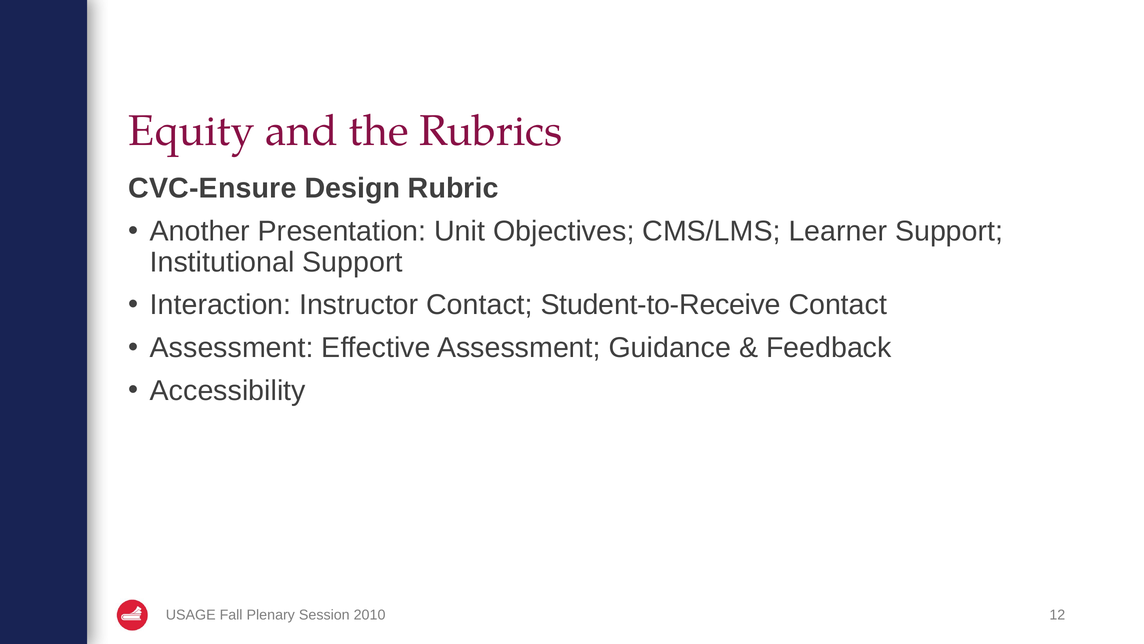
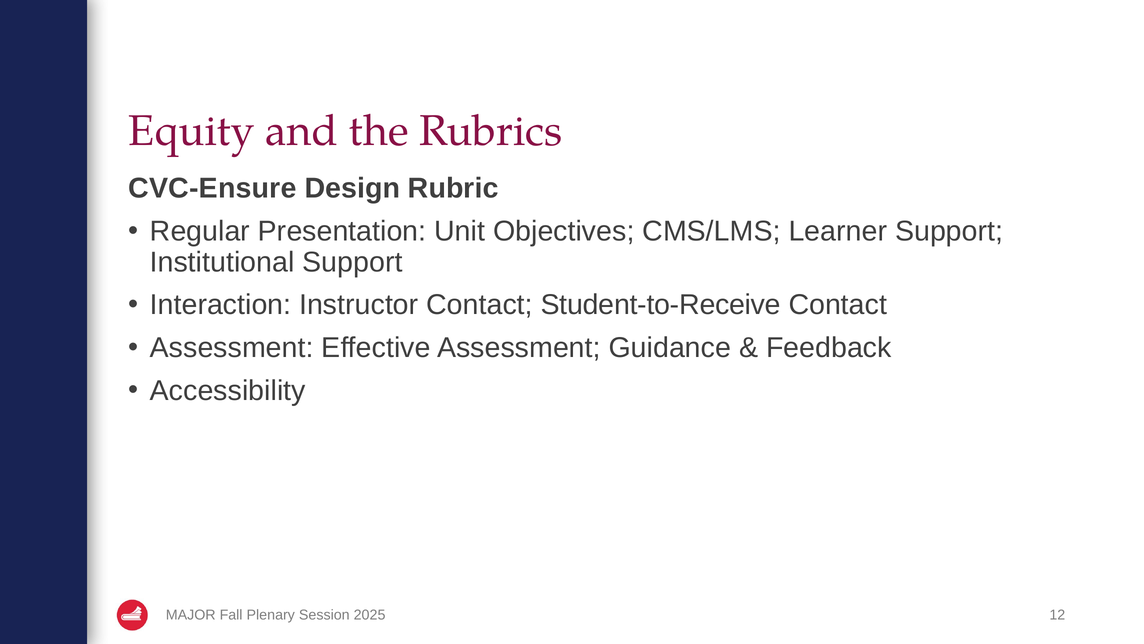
Another: Another -> Regular
USAGE: USAGE -> MAJOR
2010: 2010 -> 2025
